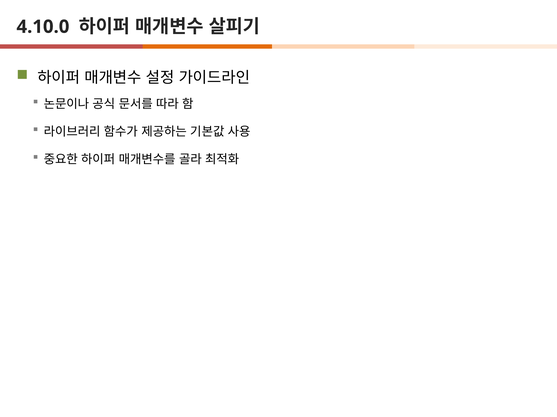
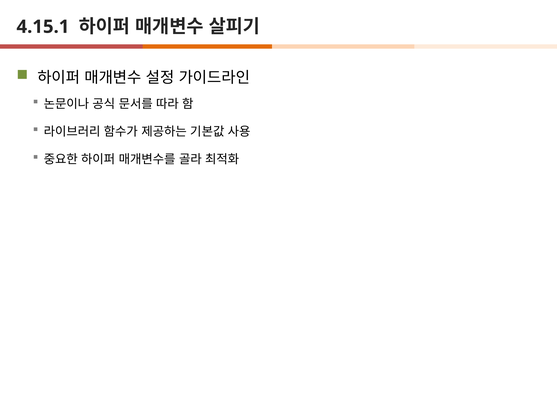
4.10.0: 4.10.0 -> 4.15.1
